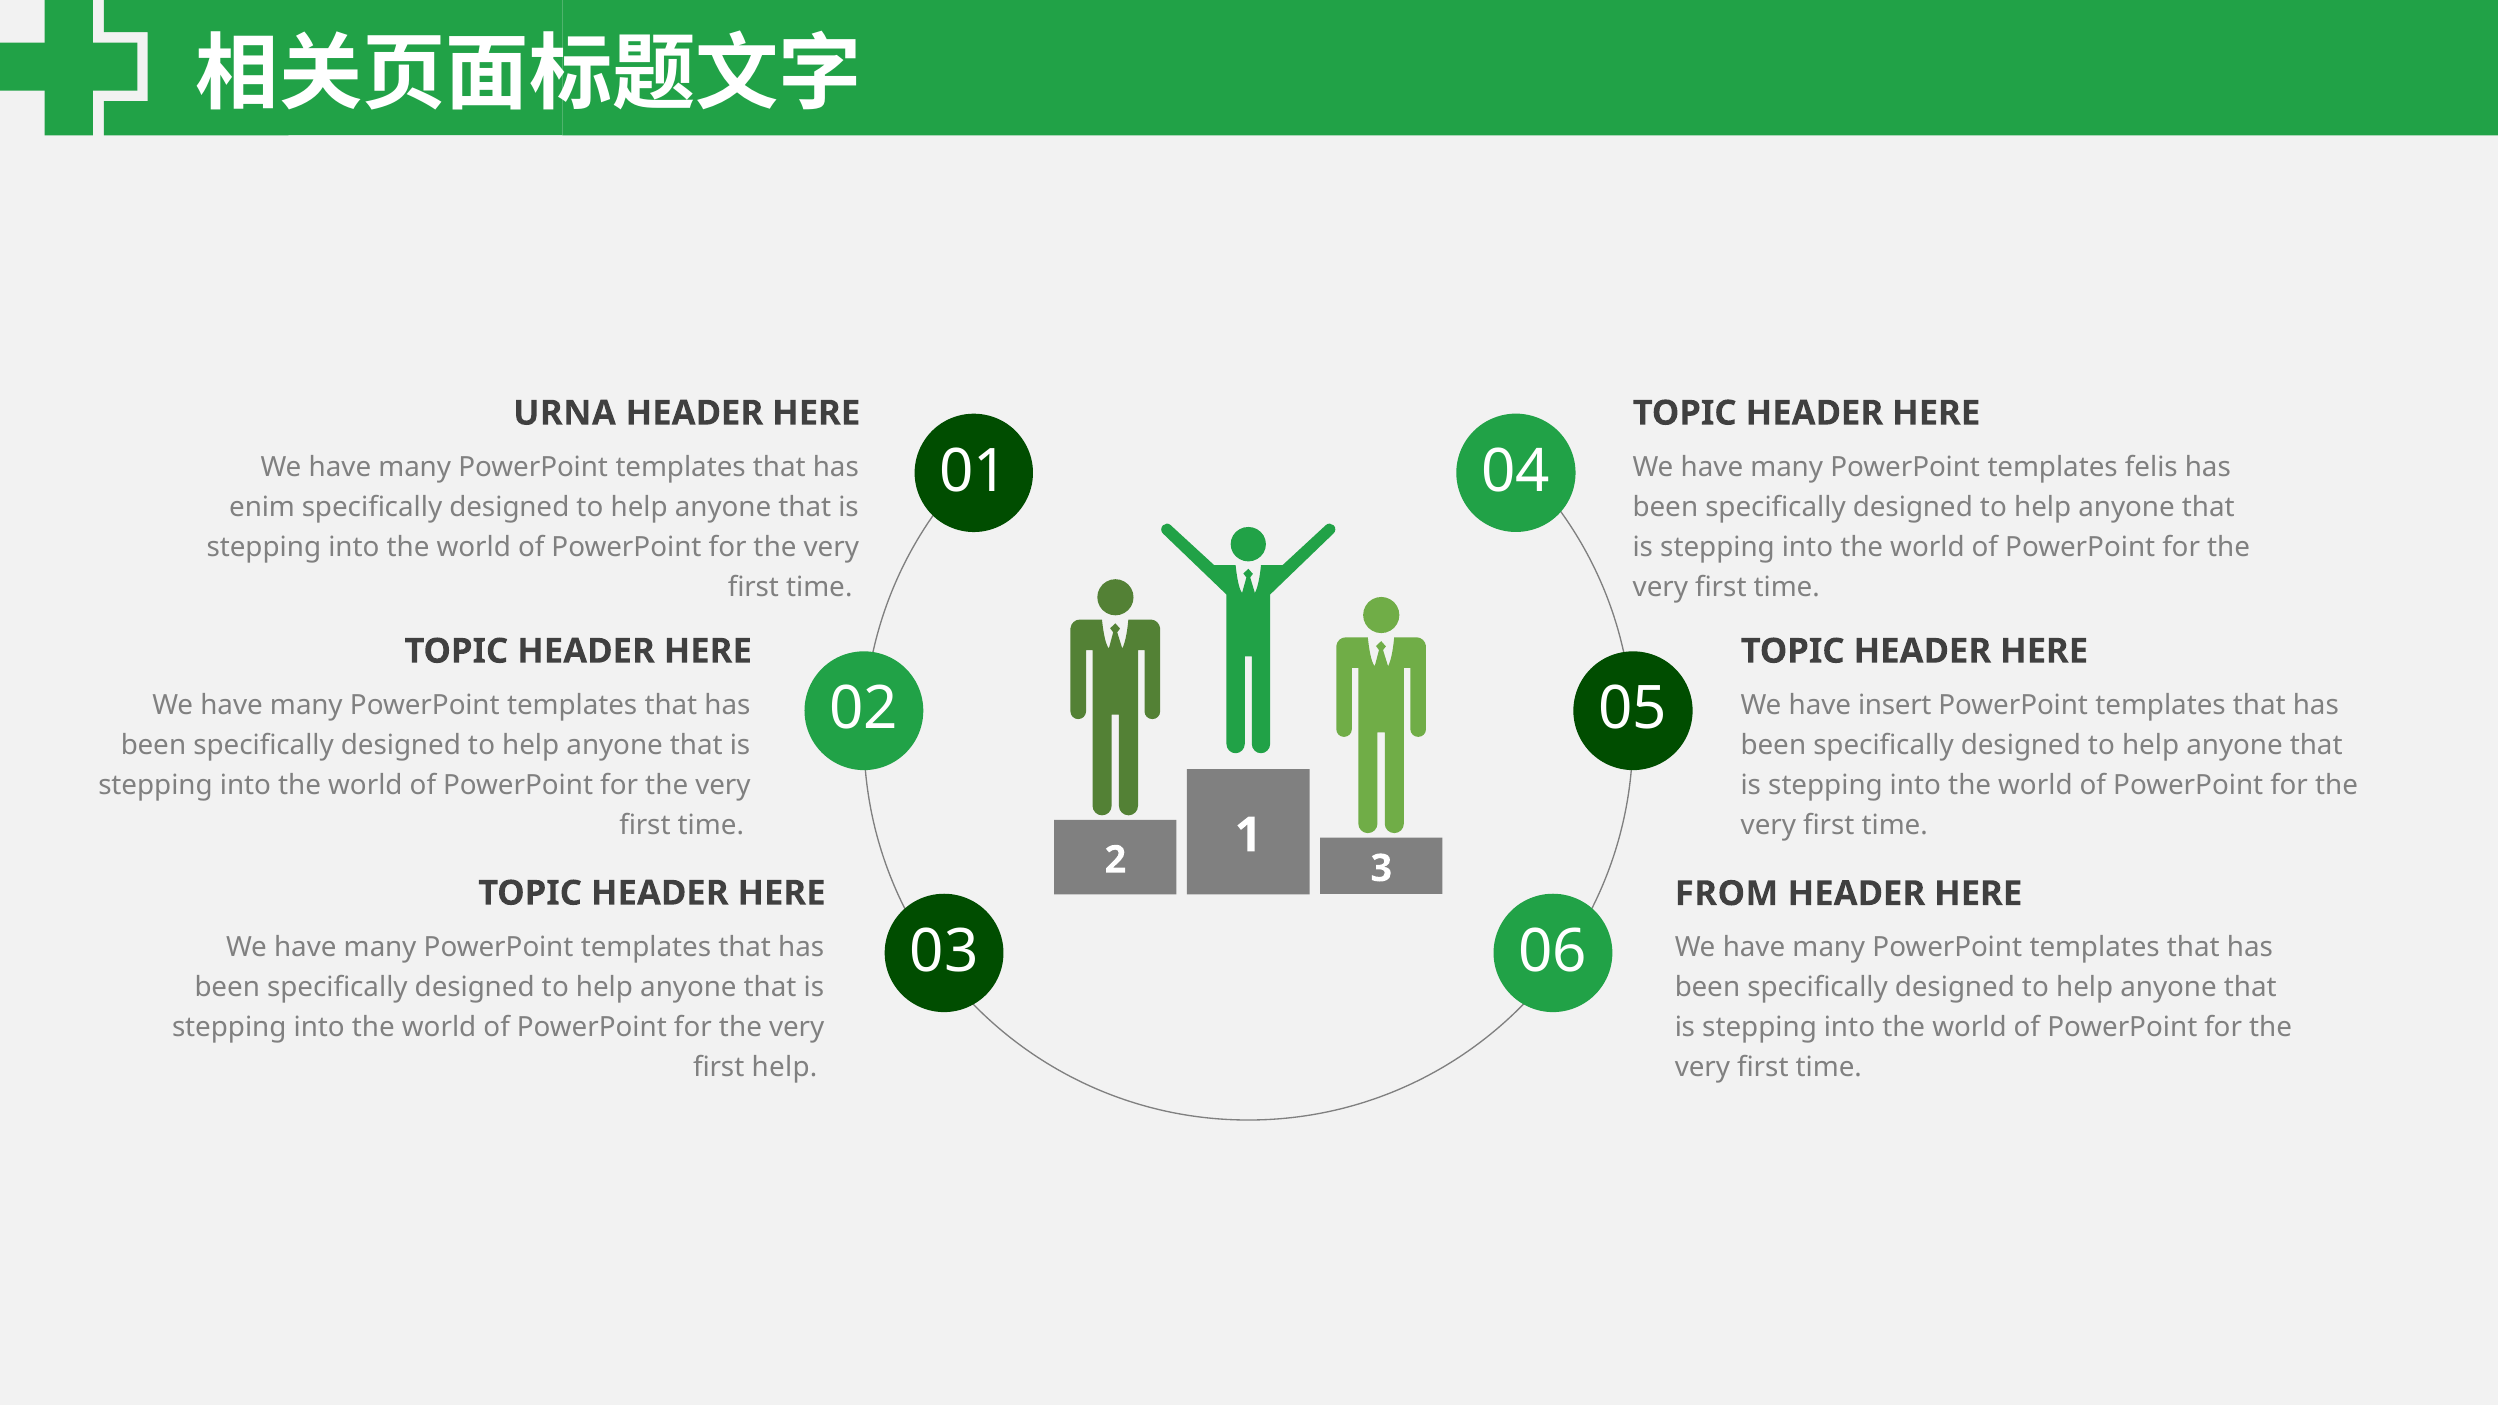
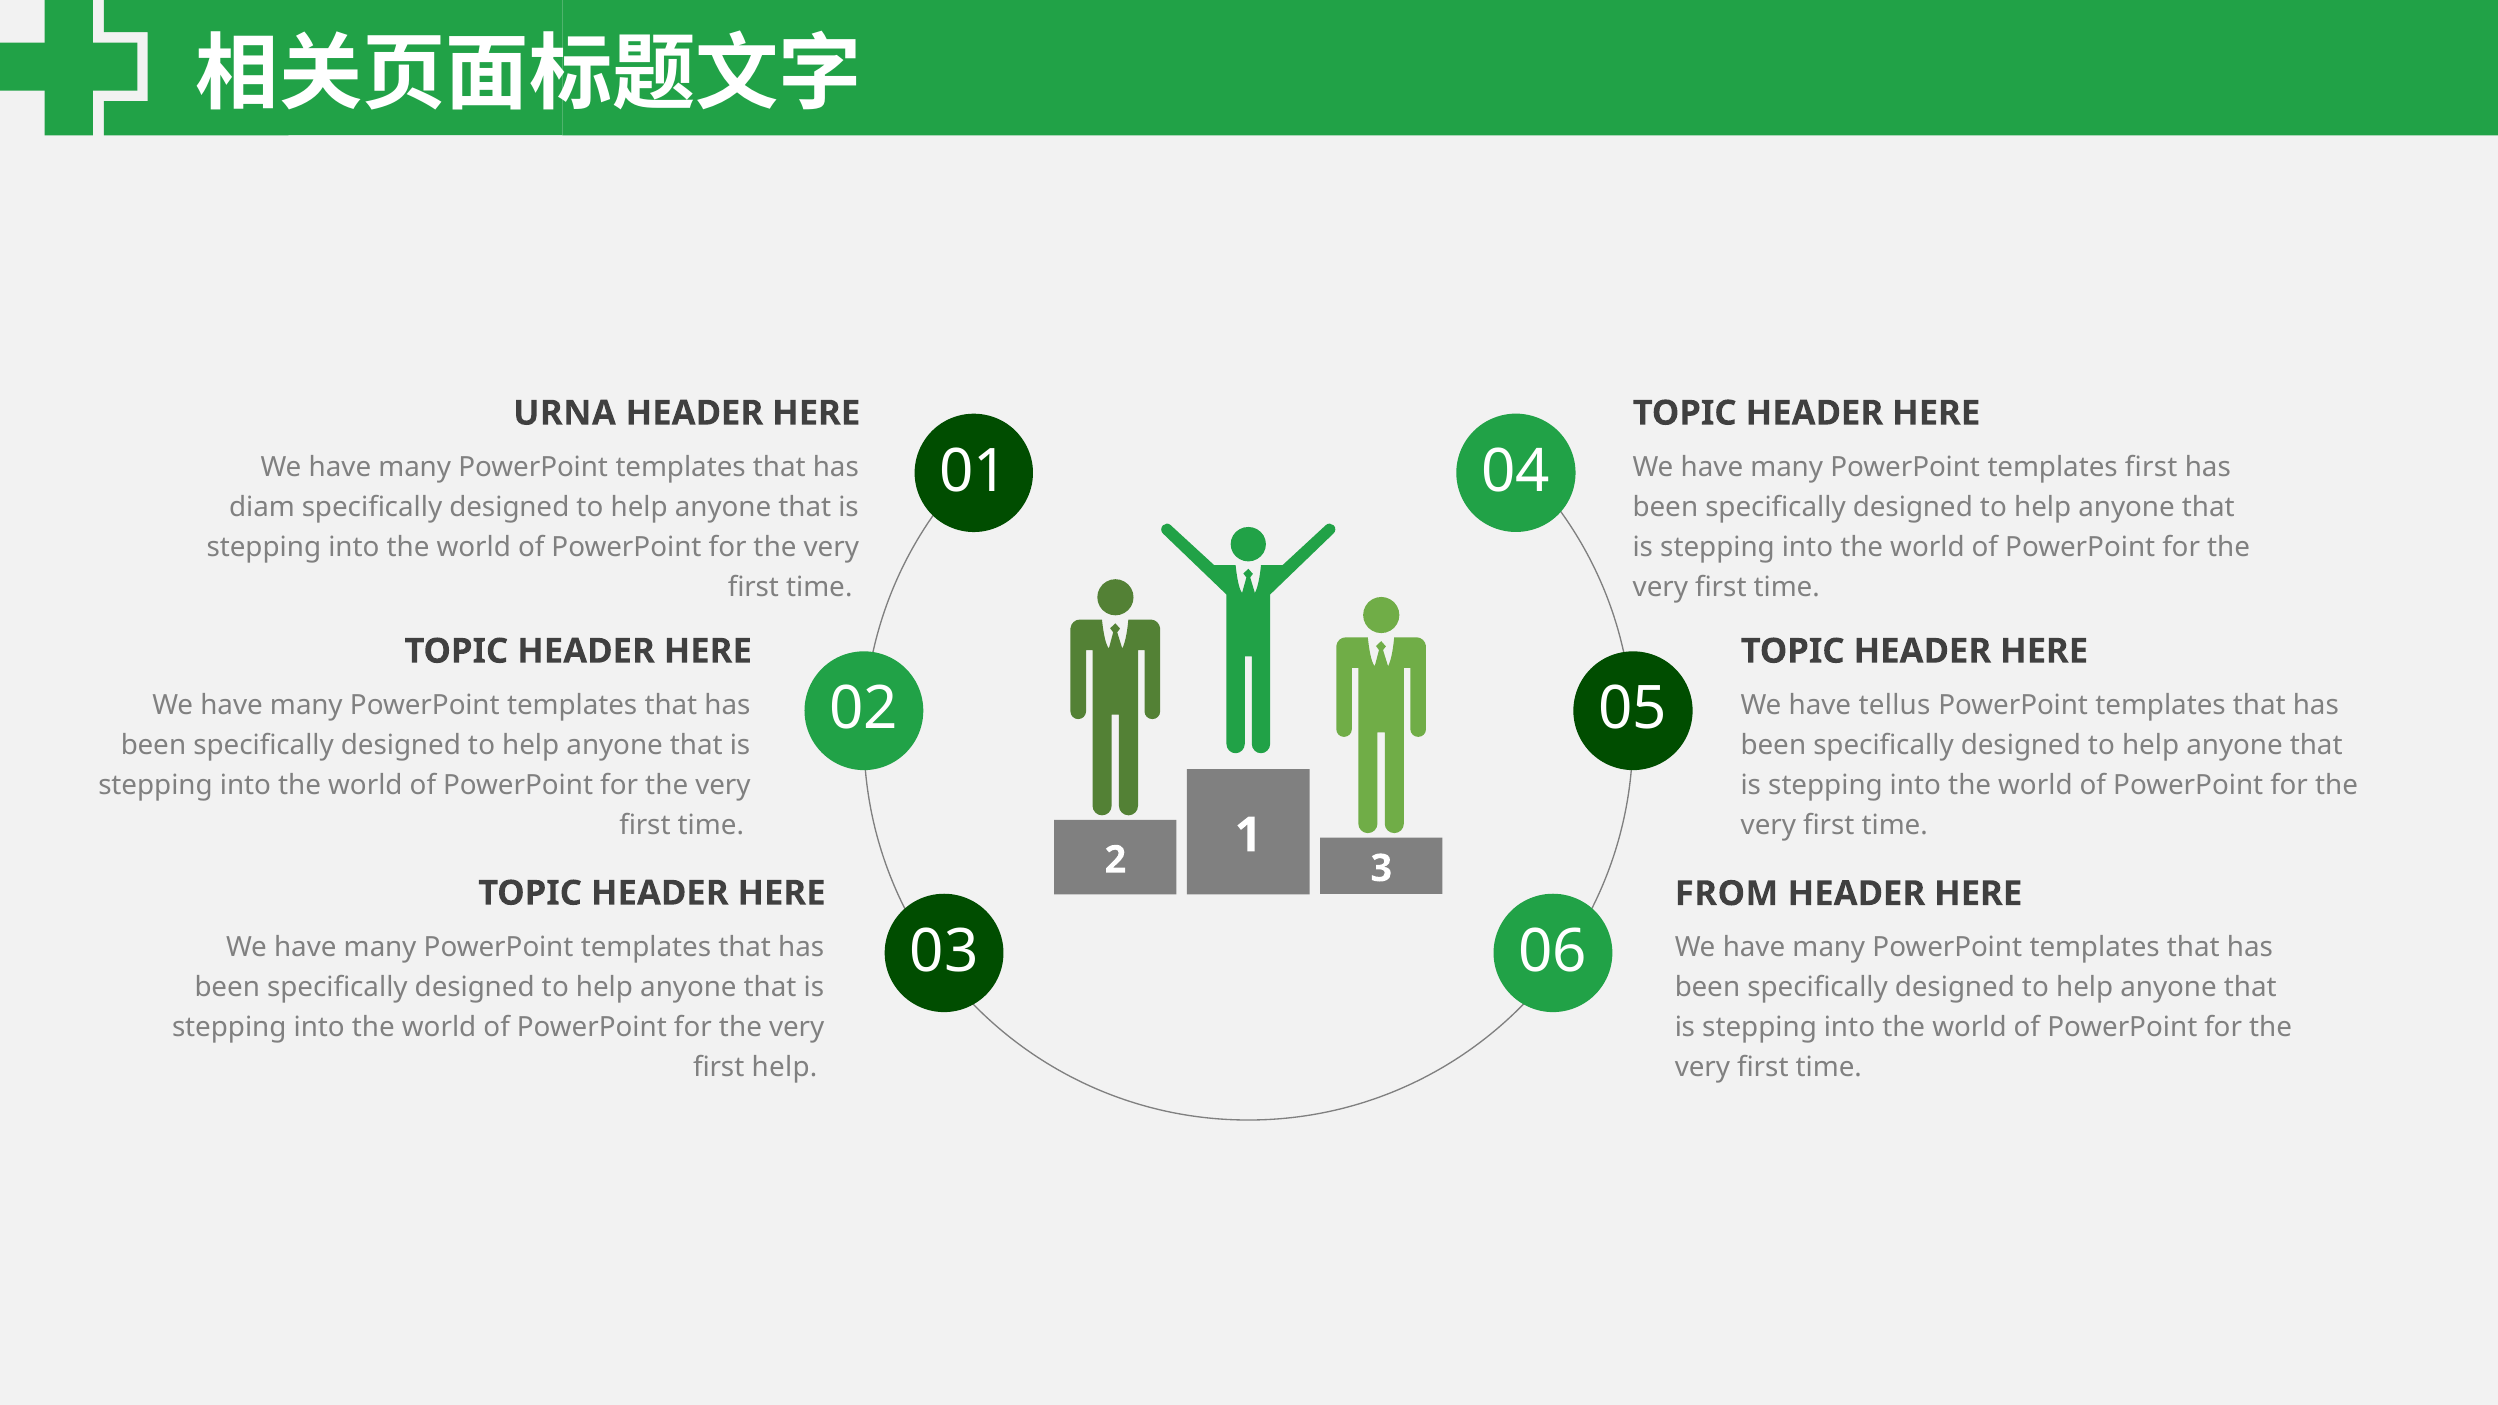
templates felis: felis -> first
enim: enim -> diam
insert: insert -> tellus
